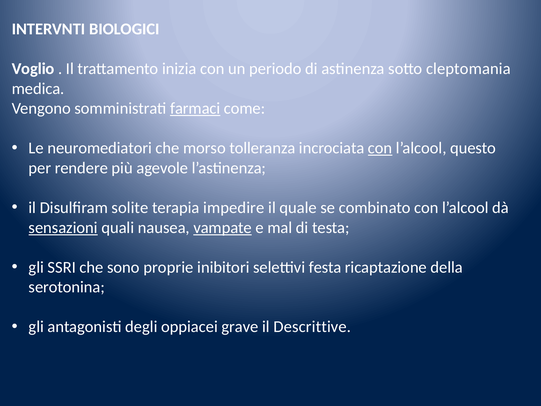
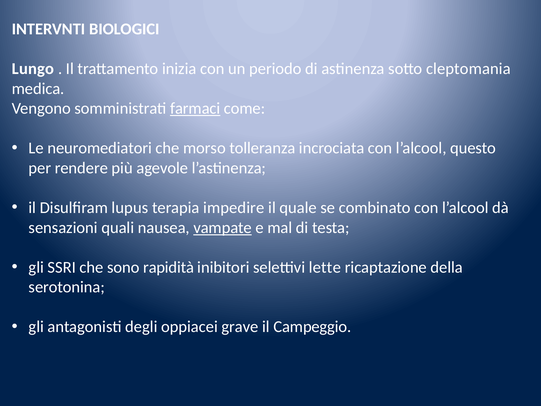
Voglio: Voglio -> Lungo
con at (380, 148) underline: present -> none
solite: solite -> lupus
sensazioni underline: present -> none
proprie: proprie -> rapidità
festa: festa -> lette
Descrittive: Descrittive -> Campeggio
